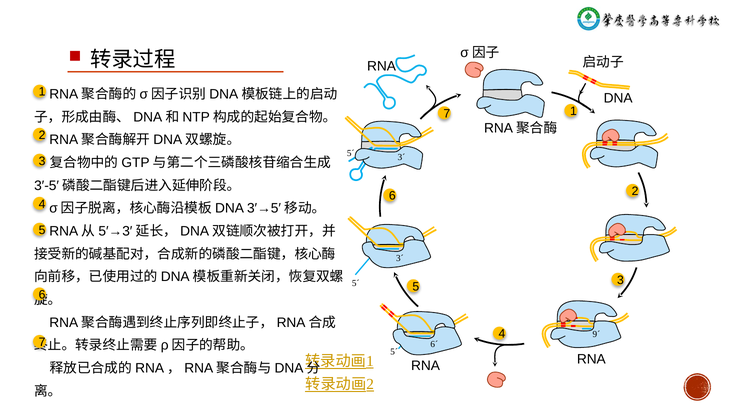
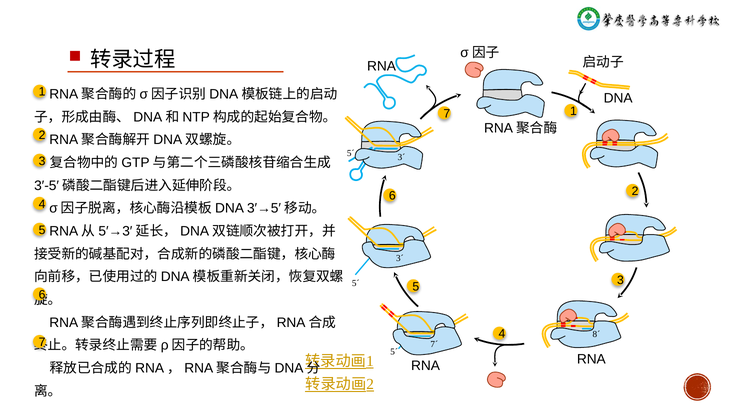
9´: 9´ -> 8´
6´: 6´ -> 7´
